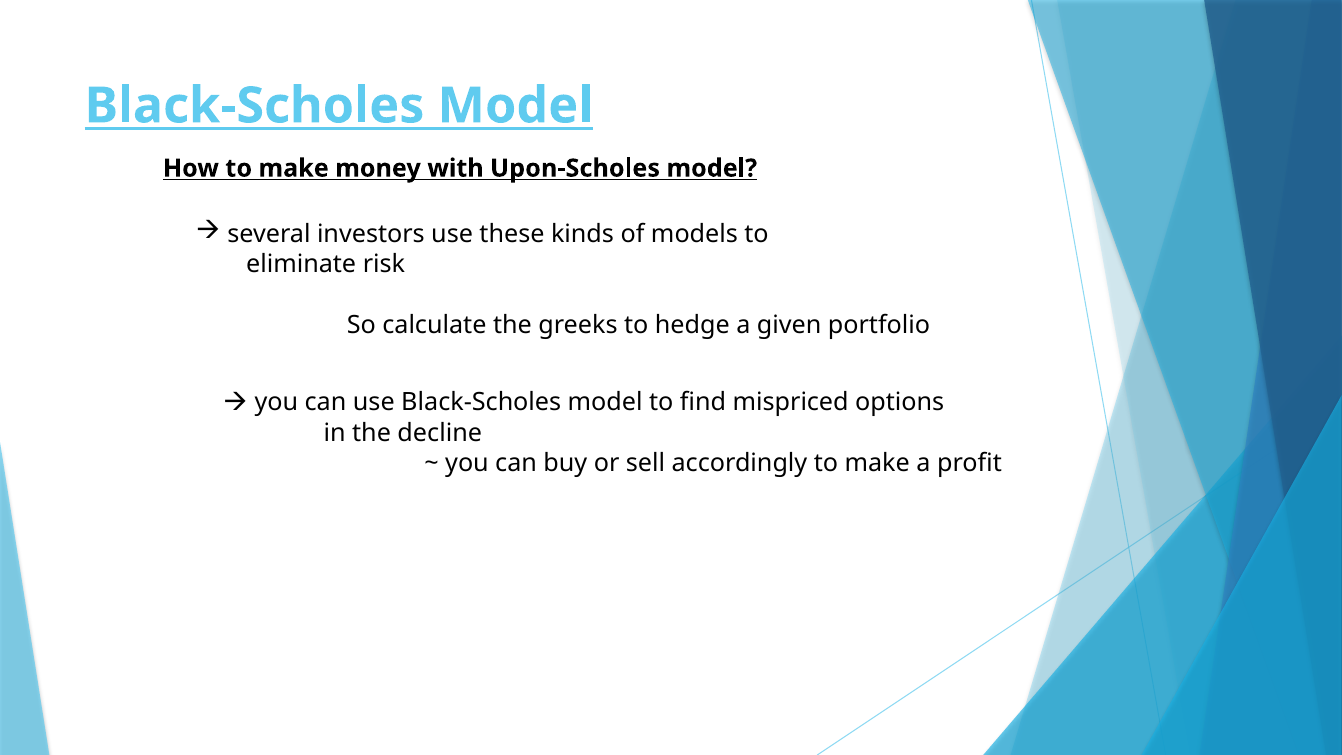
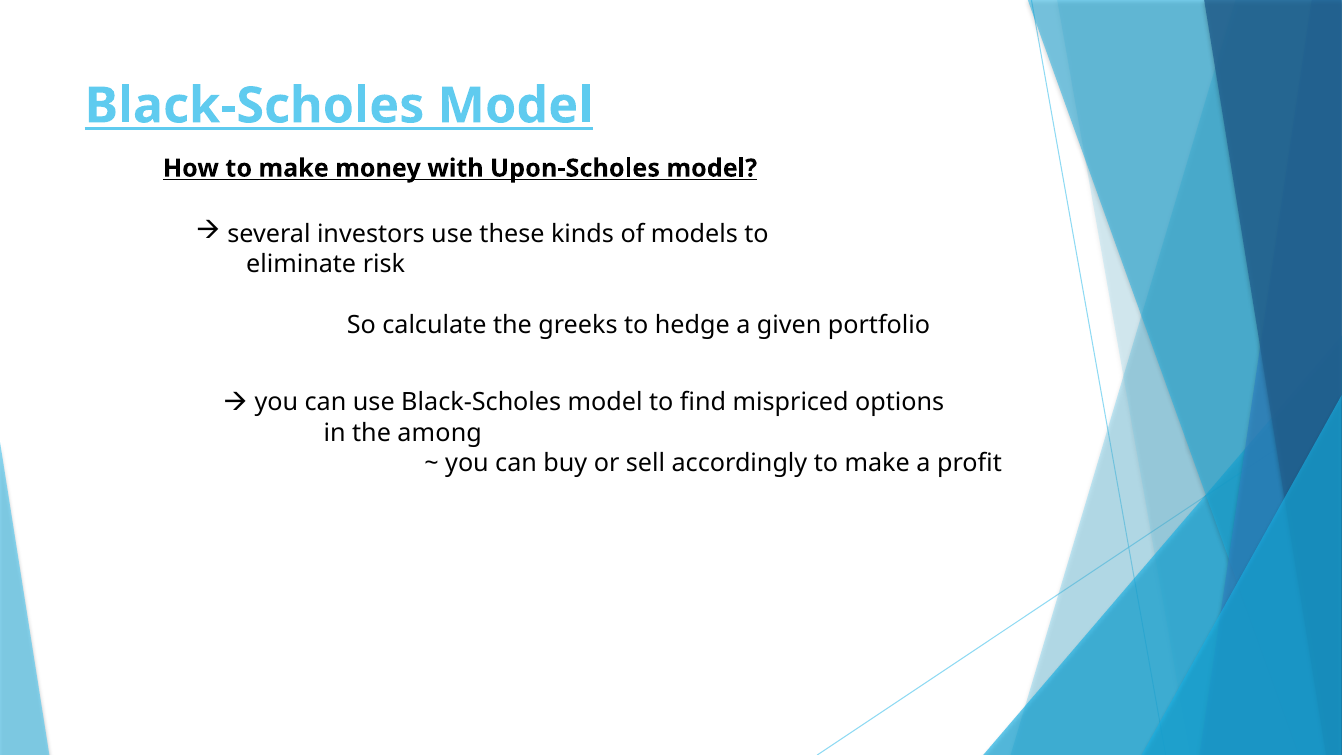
decline: decline -> among
